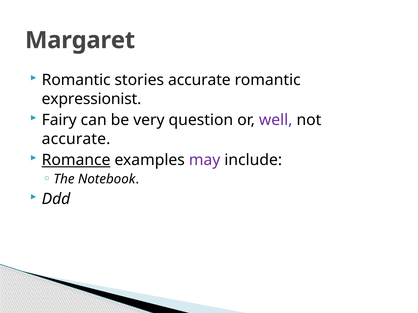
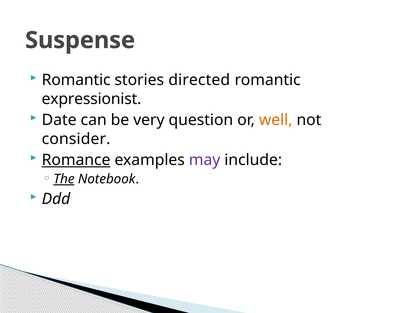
Margaret: Margaret -> Suspense
stories accurate: accurate -> directed
Fairy: Fairy -> Date
well colour: purple -> orange
accurate at (76, 139): accurate -> consider
The underline: none -> present
